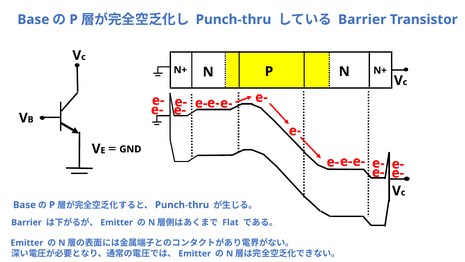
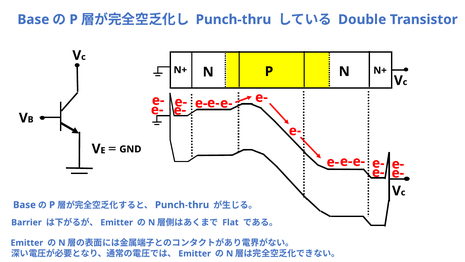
Barrier at (362, 20): Barrier -> Double
